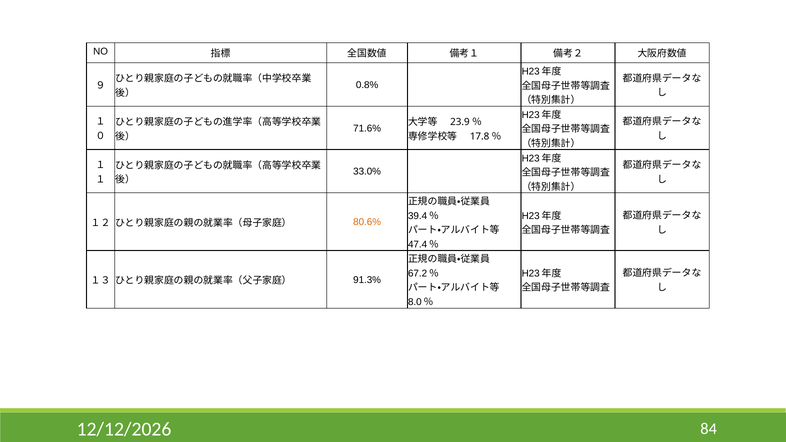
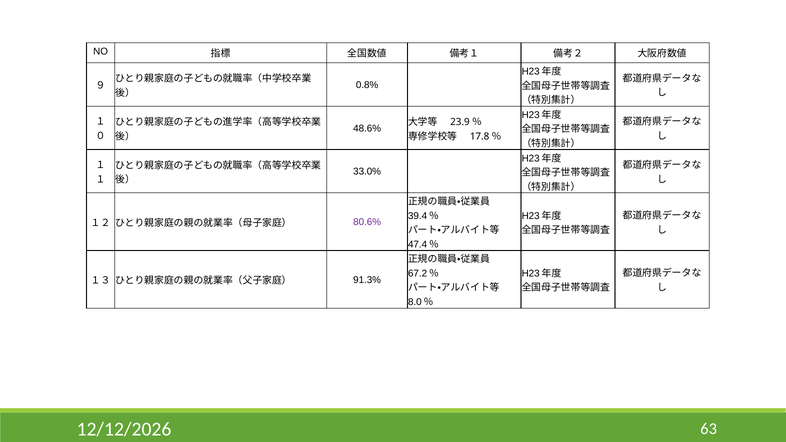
71.6%: 71.6% -> 48.6%
80.6% colour: orange -> purple
84: 84 -> 63
